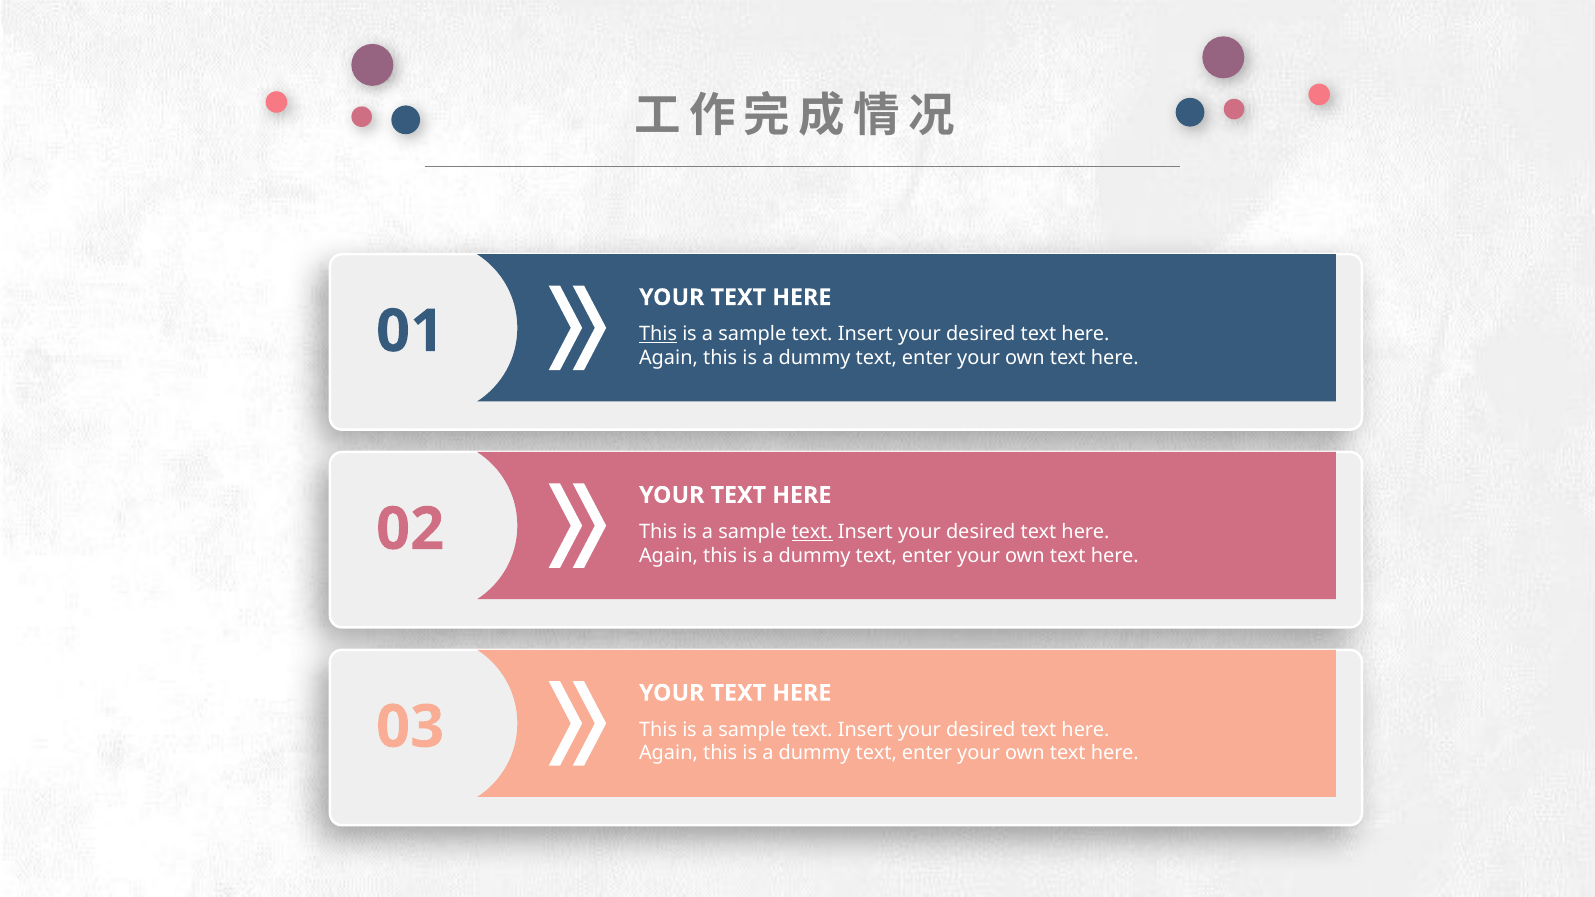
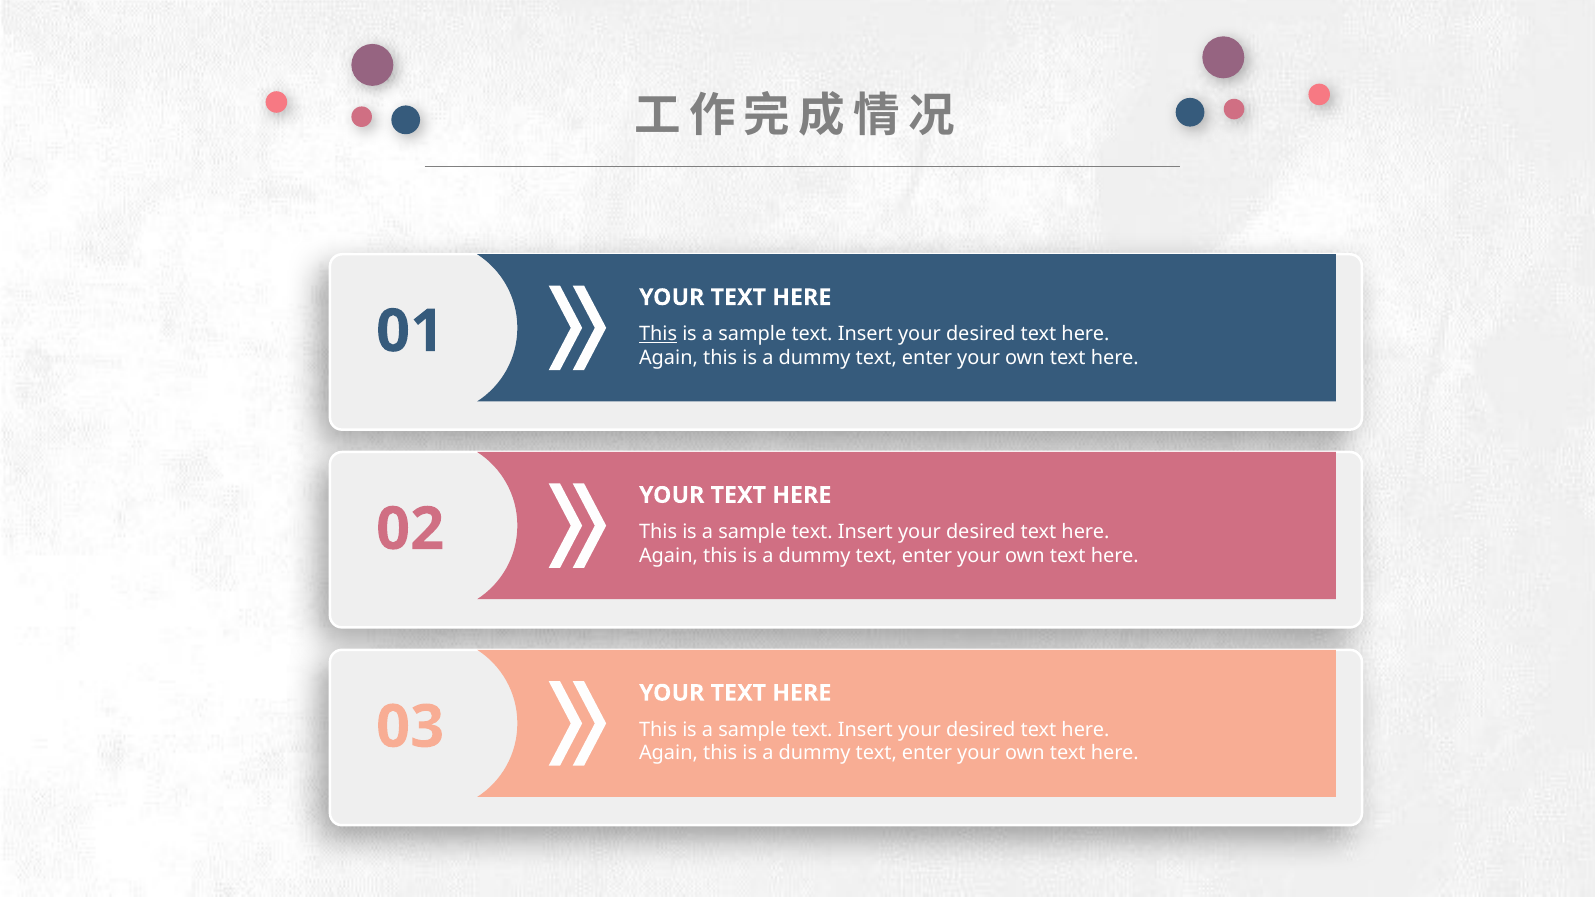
text at (812, 532) underline: present -> none
